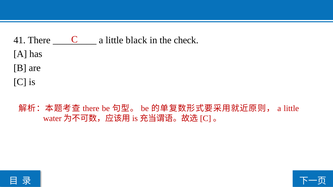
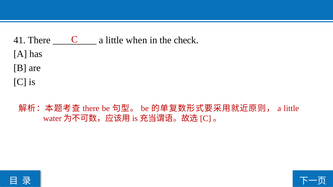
black: black -> when
